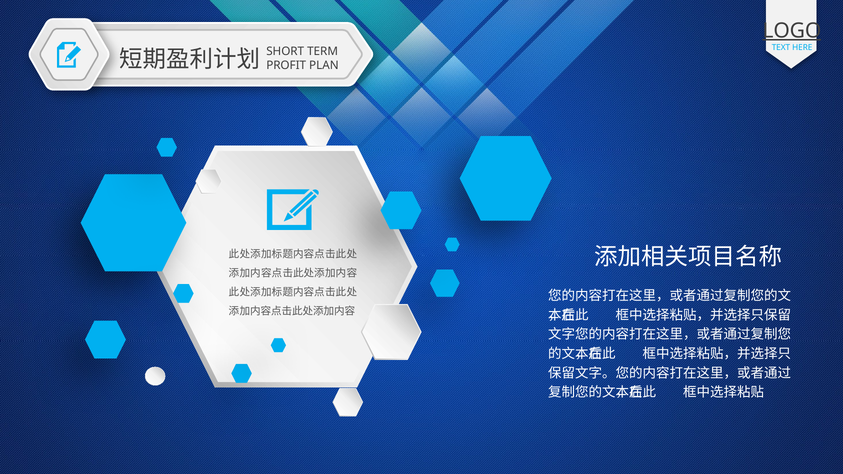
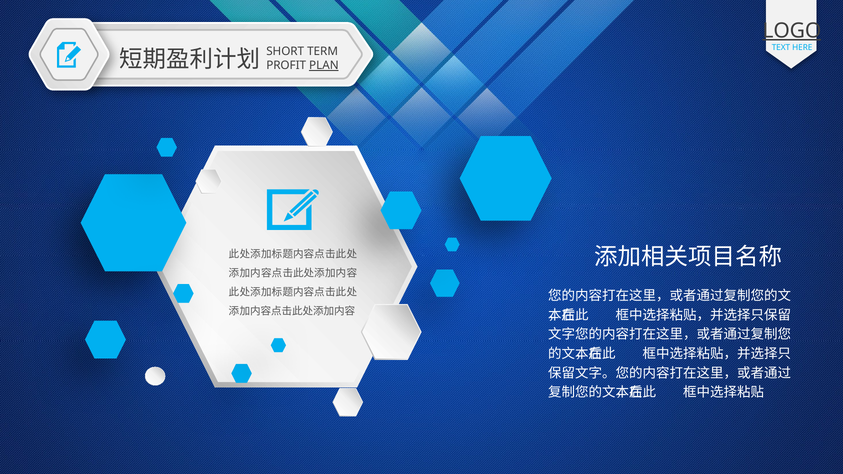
PLAN underline: none -> present
